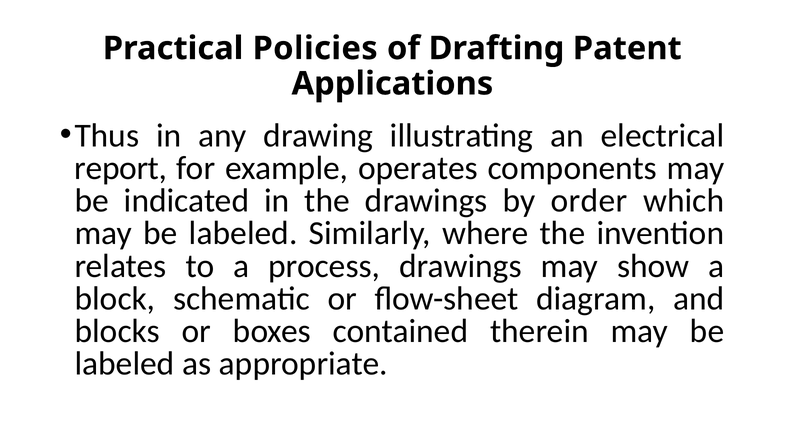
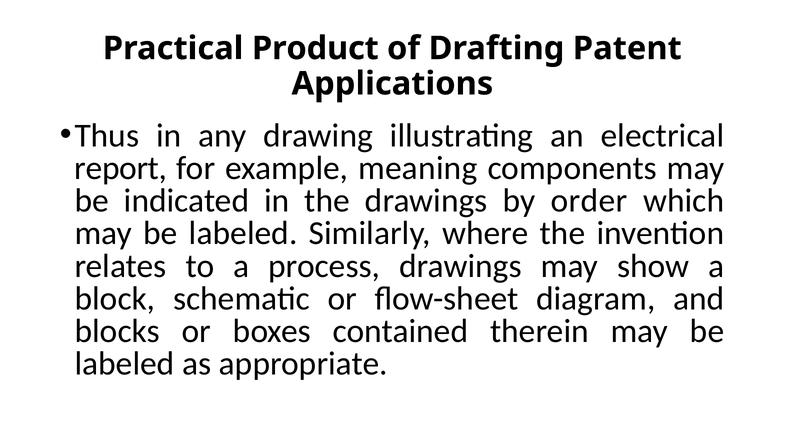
Policies: Policies -> Product
operates: operates -> meaning
